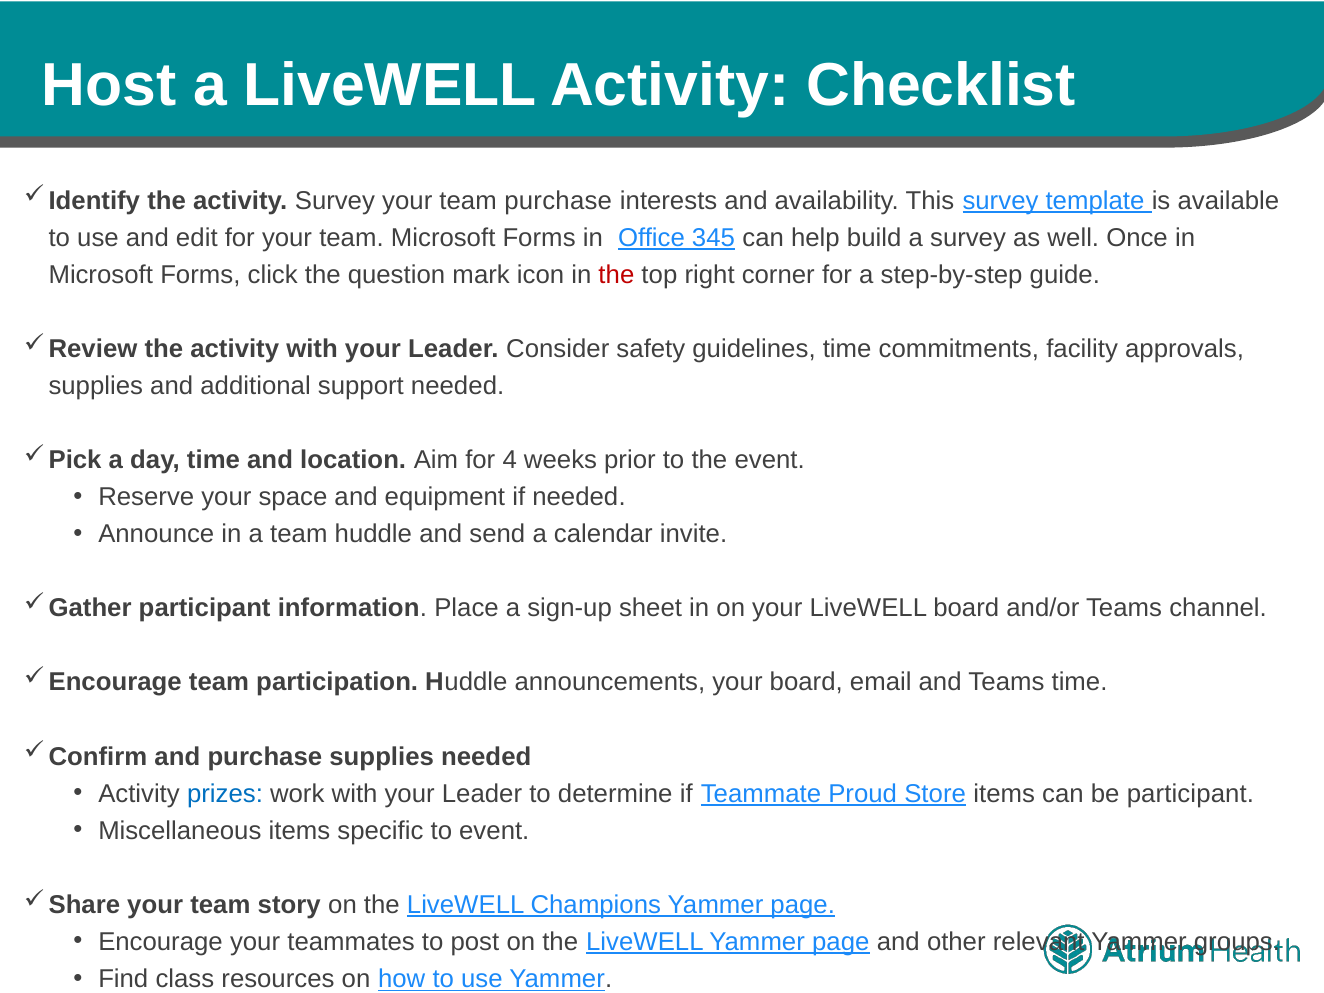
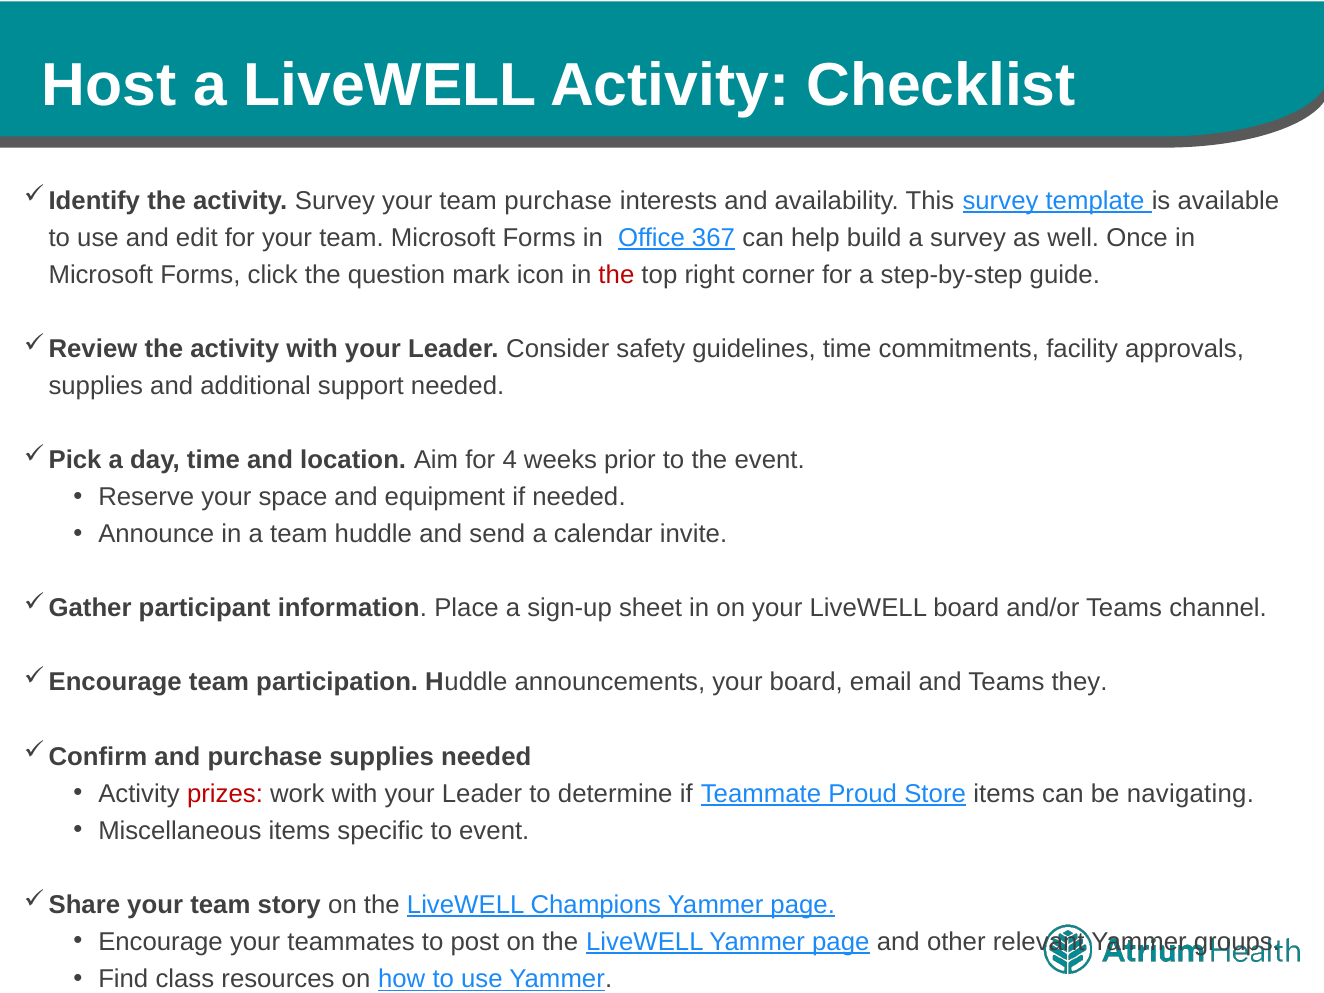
345: 345 -> 367
Teams time: time -> they
prizes colour: blue -> red
be participant: participant -> navigating
